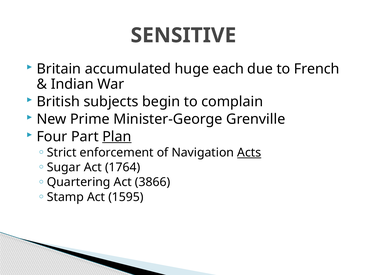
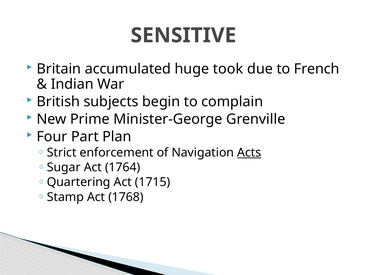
each: each -> took
Plan underline: present -> none
3866: 3866 -> 1715
1595: 1595 -> 1768
